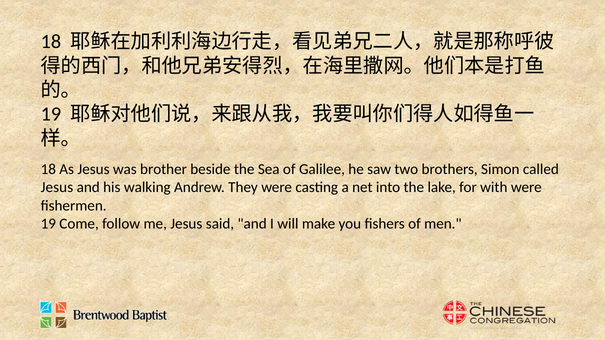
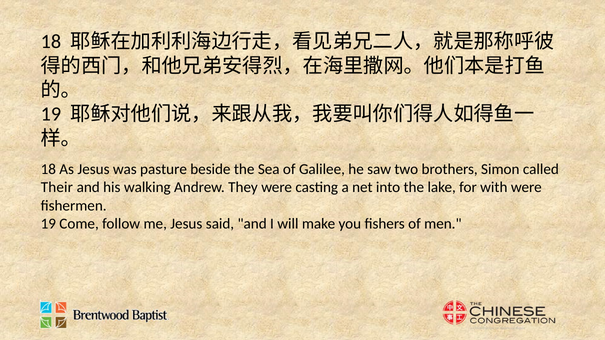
brother: brother -> pasture
Jesus at (57, 188): Jesus -> Their
